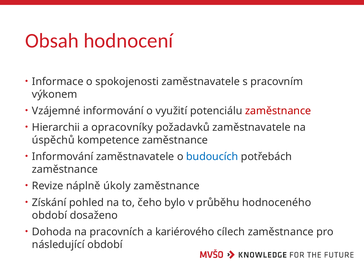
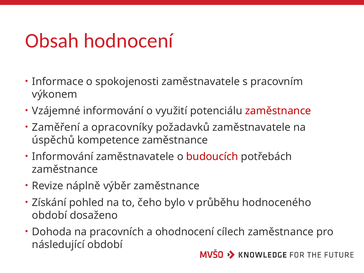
Hierarchii: Hierarchii -> Zaměření
budoucích colour: blue -> red
úkoly: úkoly -> výběr
kariérového: kariérového -> ohodnocení
